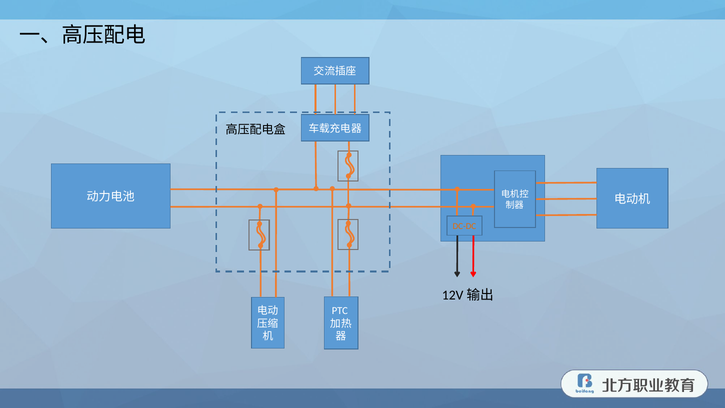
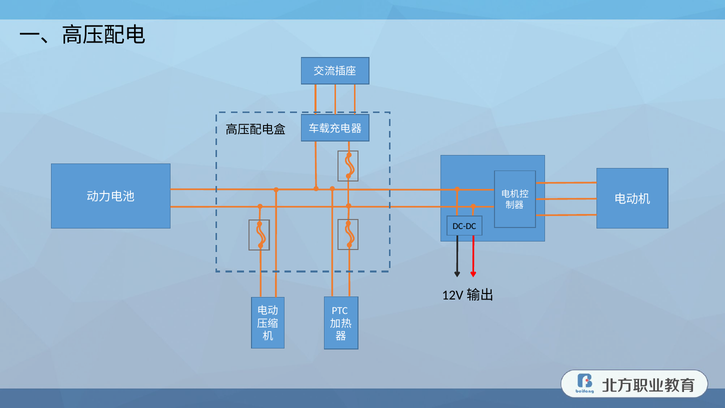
DC-DC colour: orange -> black
